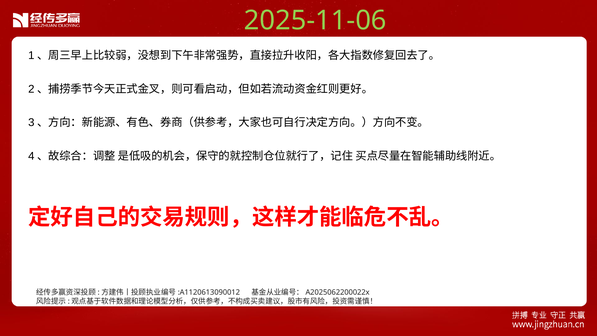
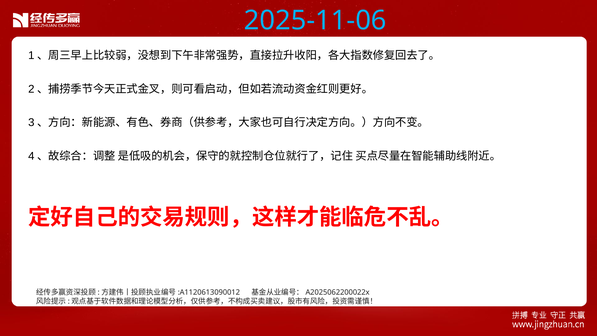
2025-11-06 colour: light green -> light blue
